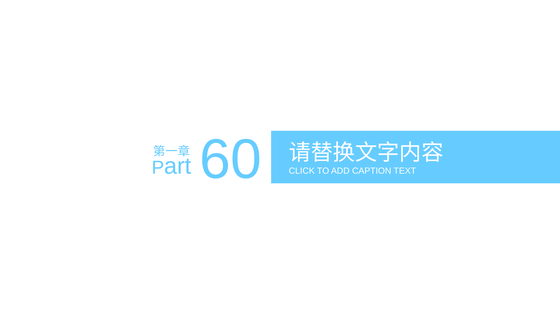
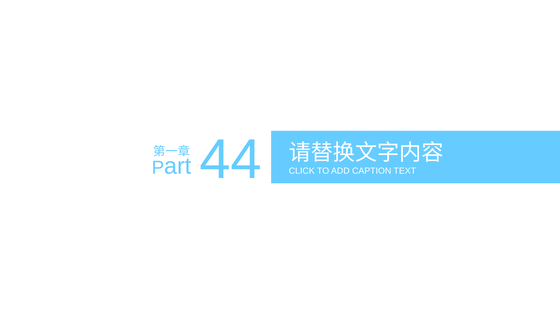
60: 60 -> 44
